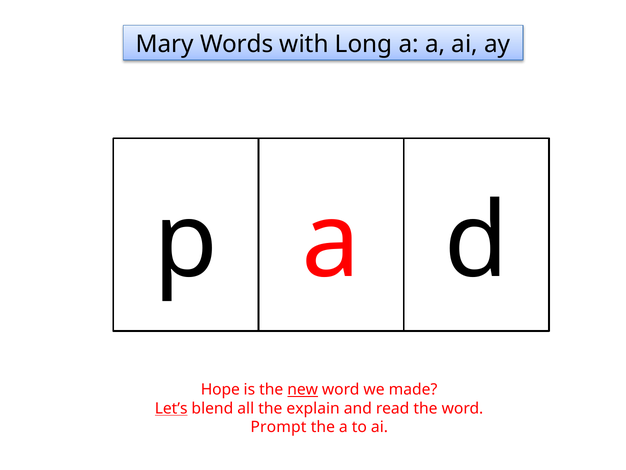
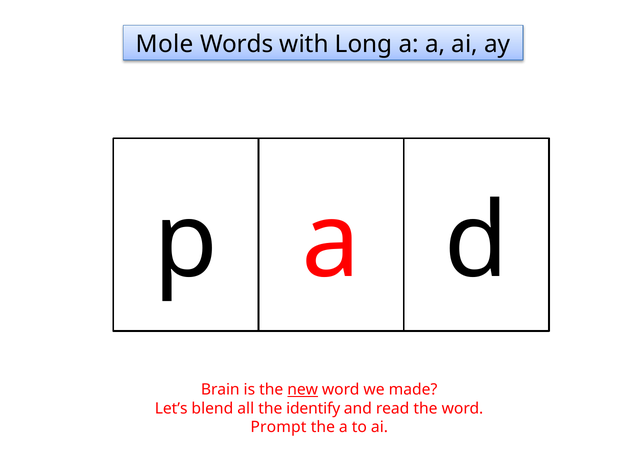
Mary: Mary -> Mole
Hope: Hope -> Brain
Let’s underline: present -> none
explain: explain -> identify
